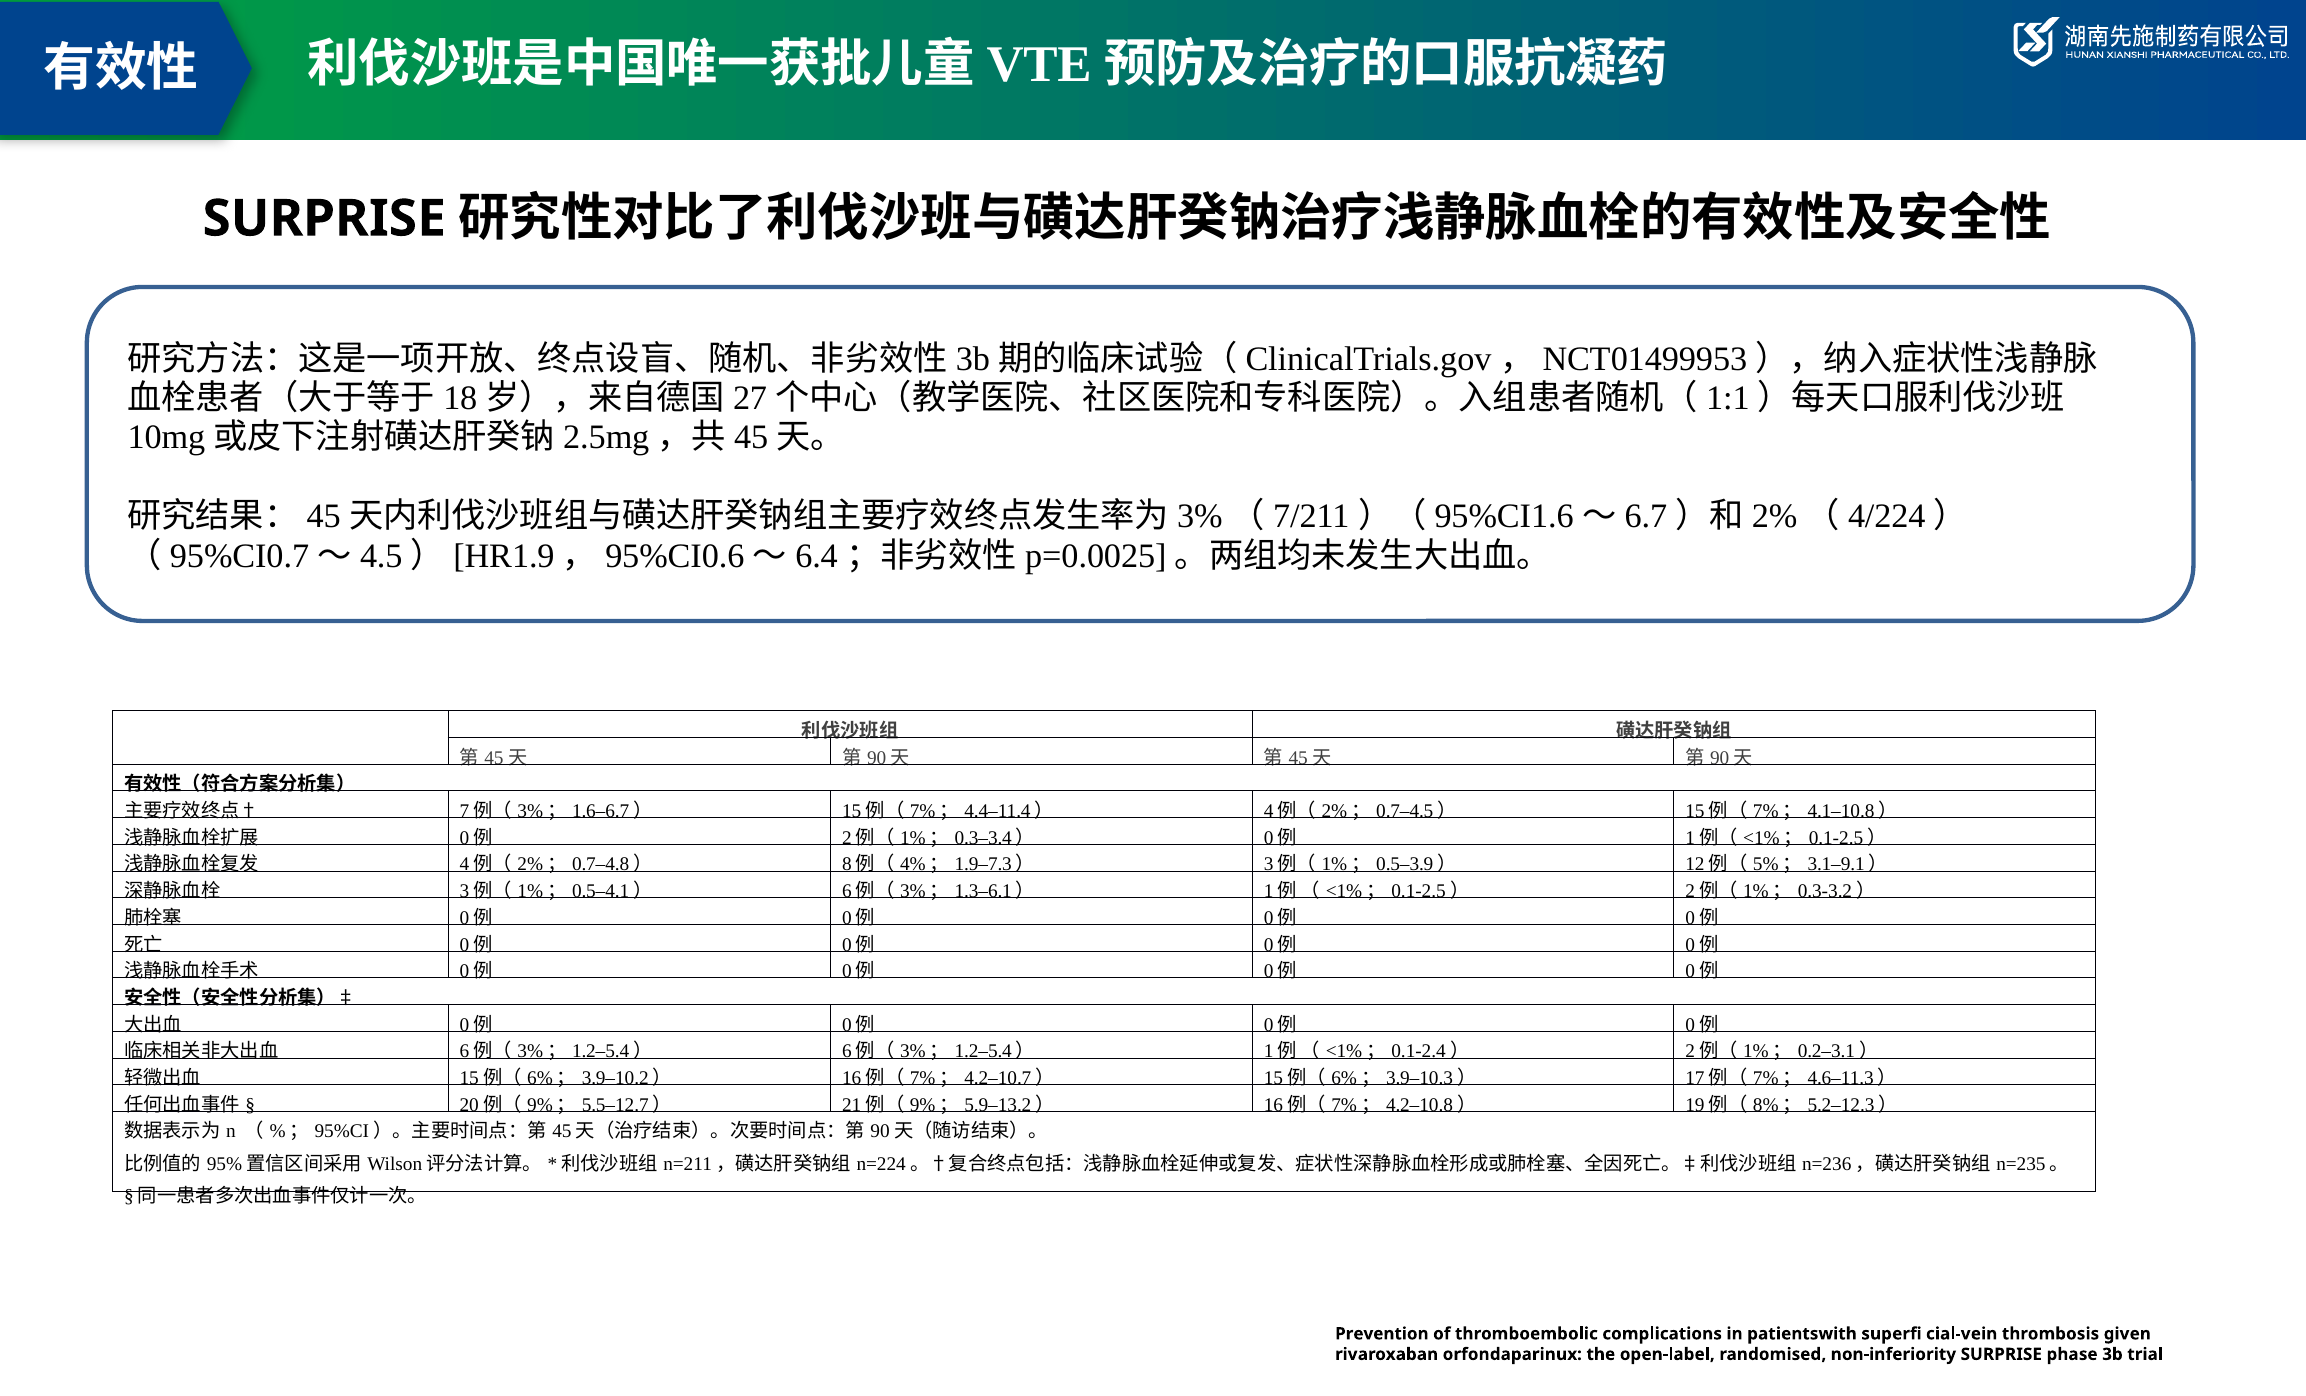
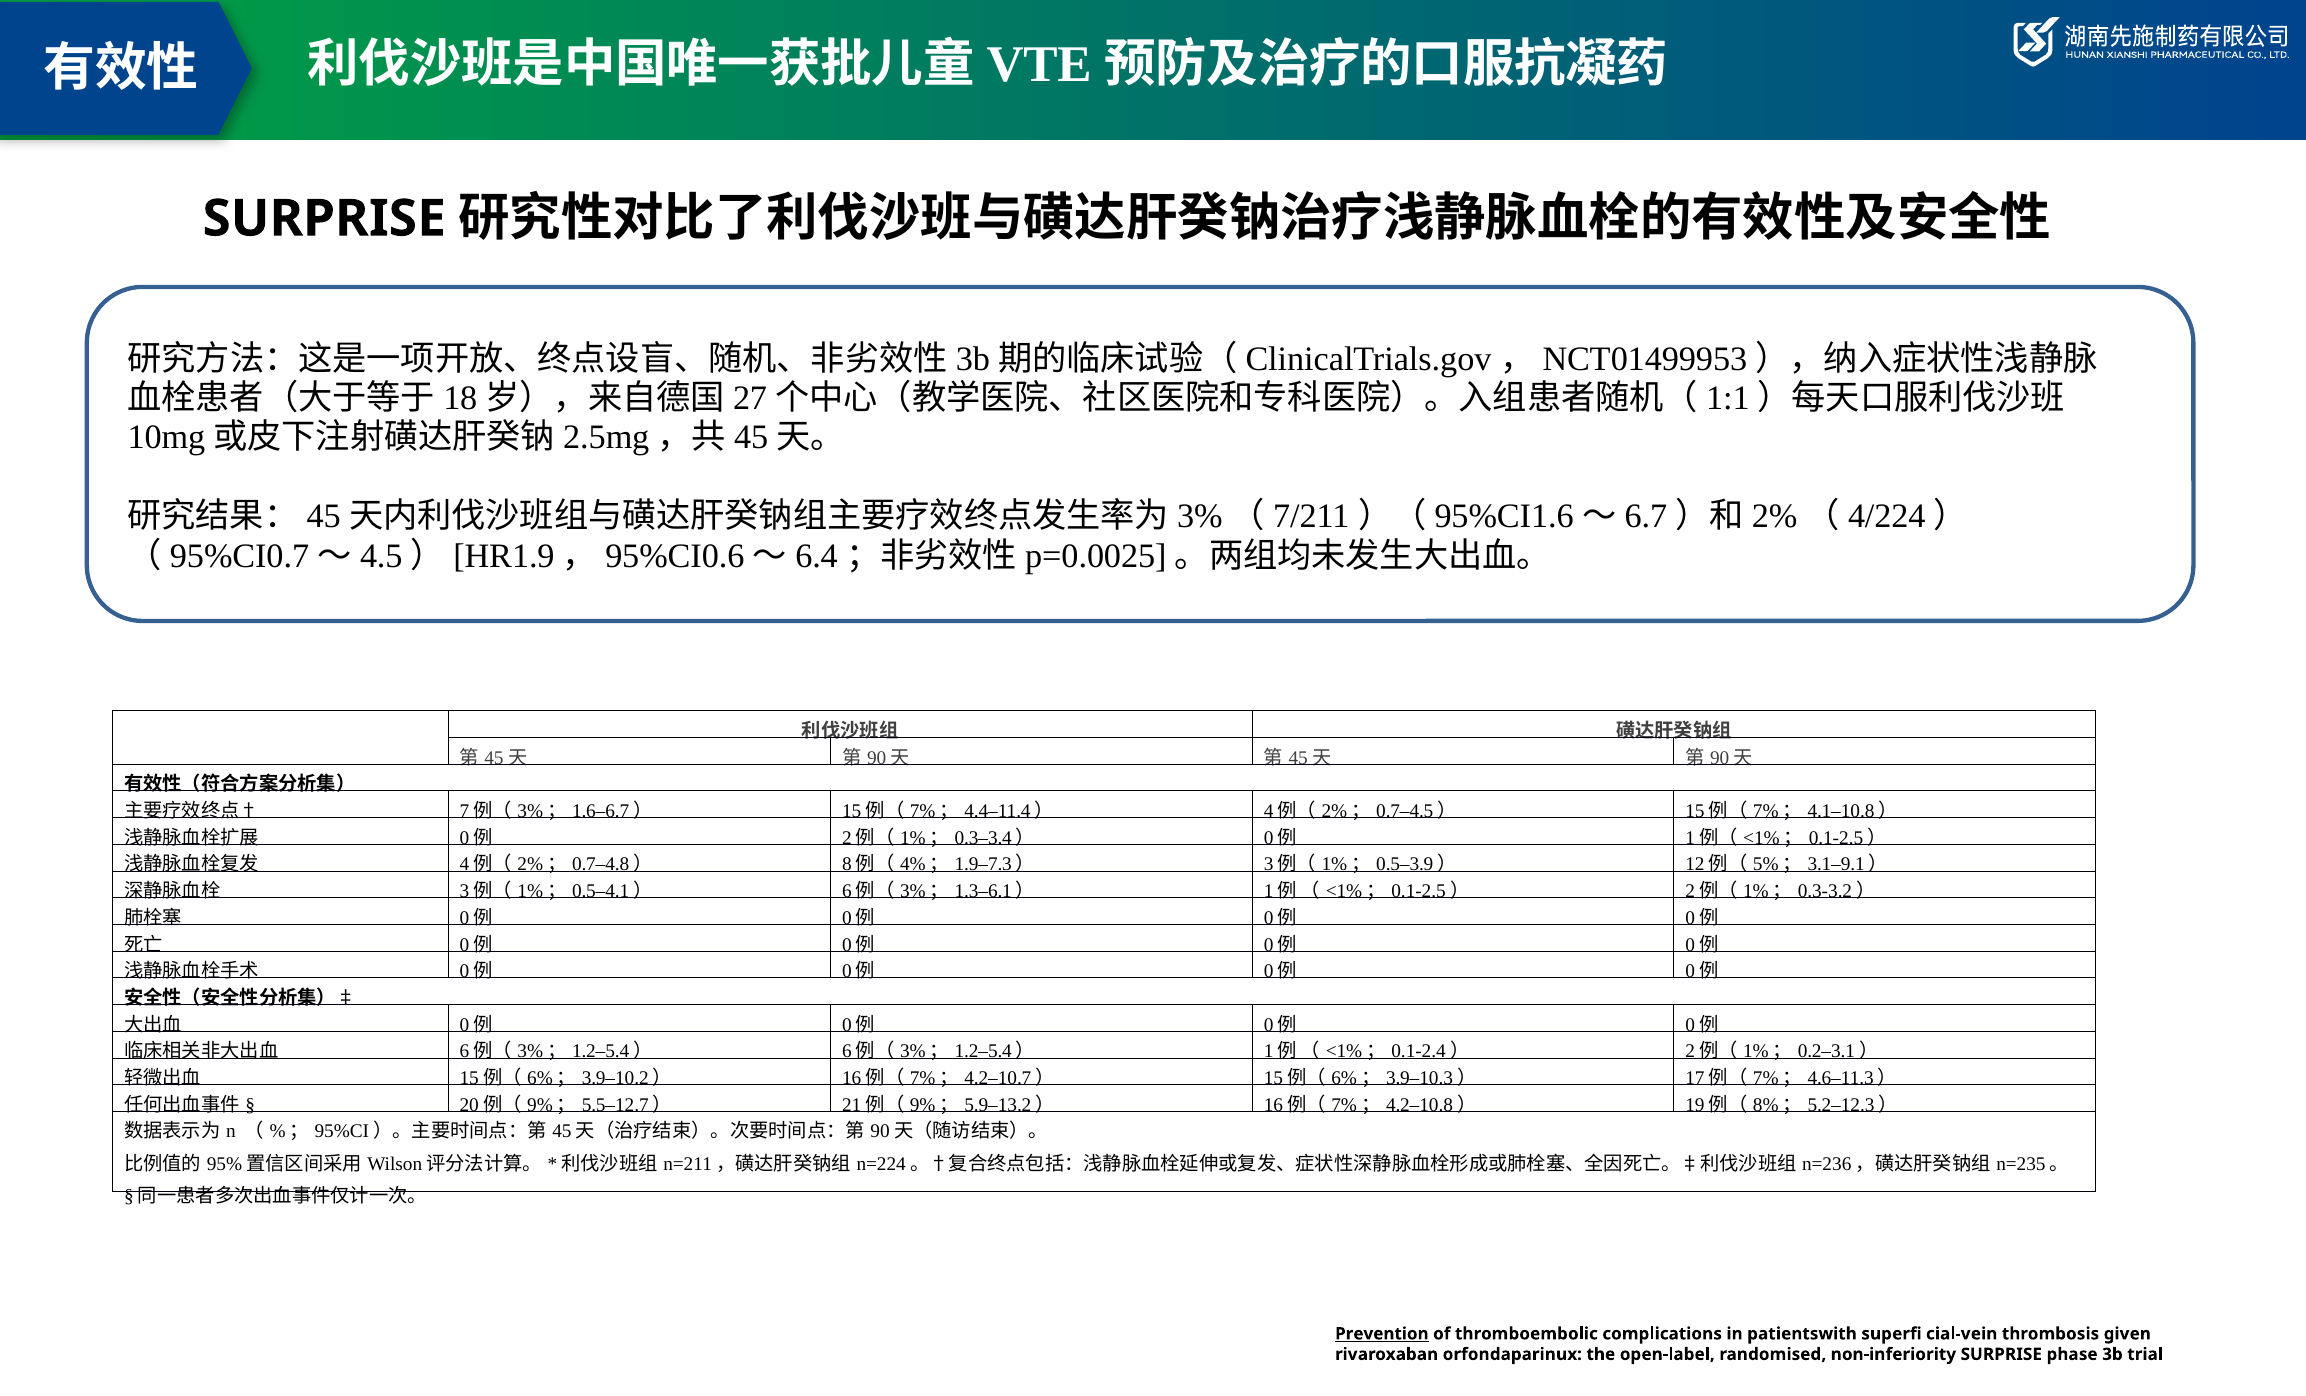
Prevention underline: none -> present
